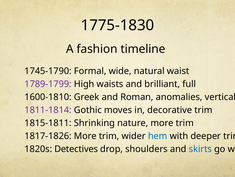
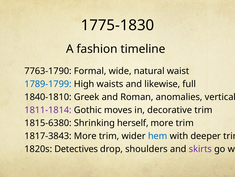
1745-1790: 1745-1790 -> 7763-1790
1789-1799 colour: purple -> blue
brilliant: brilliant -> likewise
1600-1810: 1600-1810 -> 1840-1810
1815-1811: 1815-1811 -> 1815-6380
nature: nature -> herself
1817-1826: 1817-1826 -> 1817-3843
skirts colour: blue -> purple
